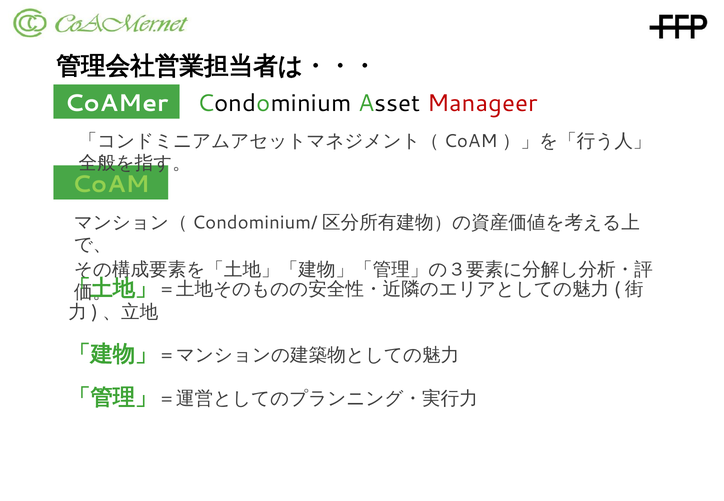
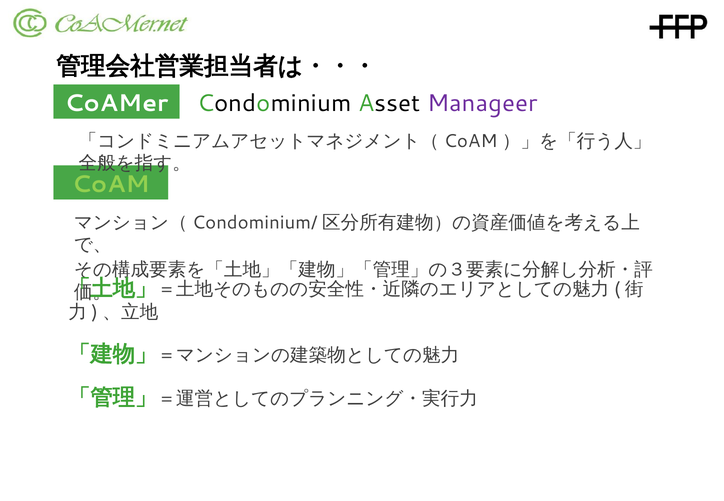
Manageer colour: red -> purple
